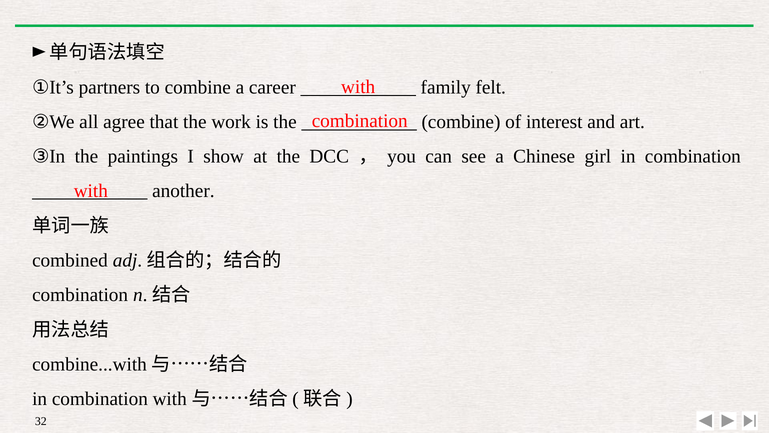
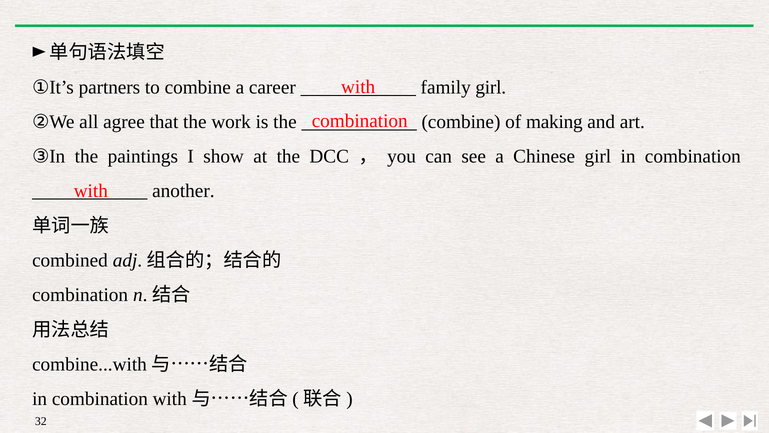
family felt: felt -> girl
interest: interest -> making
